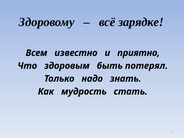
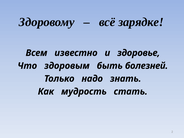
приятно: приятно -> здоровье
потерял: потерял -> болезней
